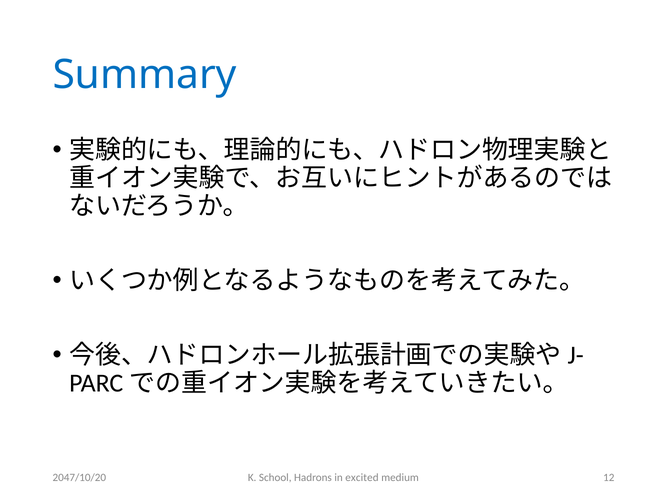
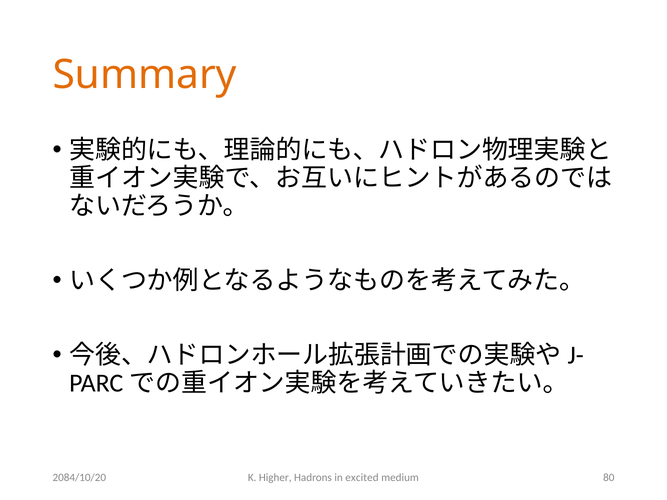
Summary colour: blue -> orange
2047/10/20: 2047/10/20 -> 2084/10/20
School: School -> Higher
12: 12 -> 80
